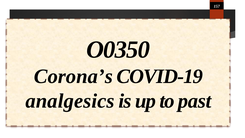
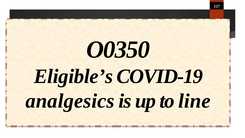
Corona’s: Corona’s -> Eligible’s
past: past -> line
